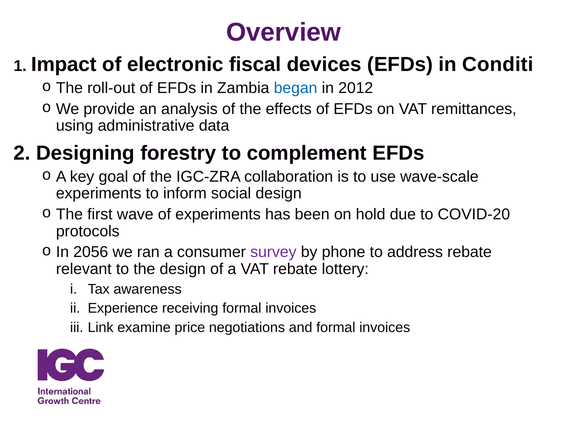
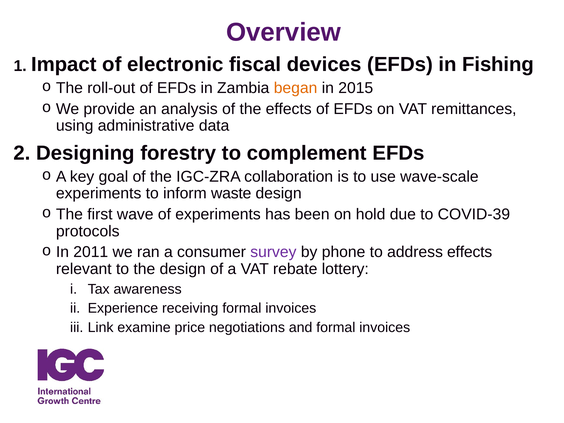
Conditi: Conditi -> Fishing
began colour: blue -> orange
2012: 2012 -> 2015
social: social -> waste
COVID-20: COVID-20 -> COVID-39
2056: 2056 -> 2011
address rebate: rebate -> effects
